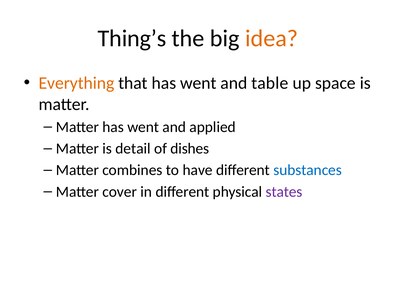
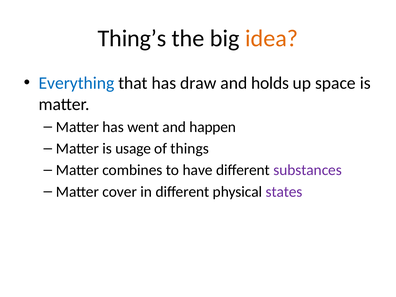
Everything colour: orange -> blue
that has went: went -> draw
table: table -> holds
applied: applied -> happen
detail: detail -> usage
dishes: dishes -> things
substances colour: blue -> purple
